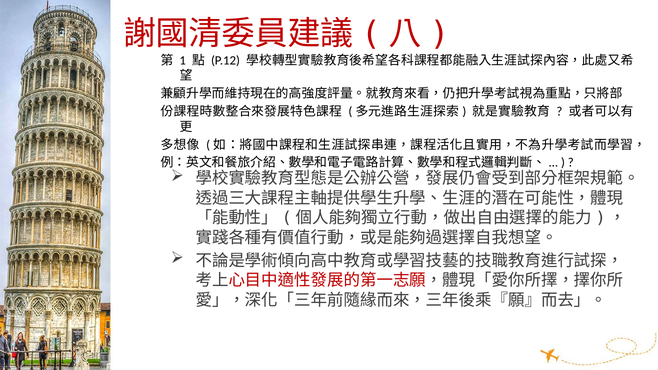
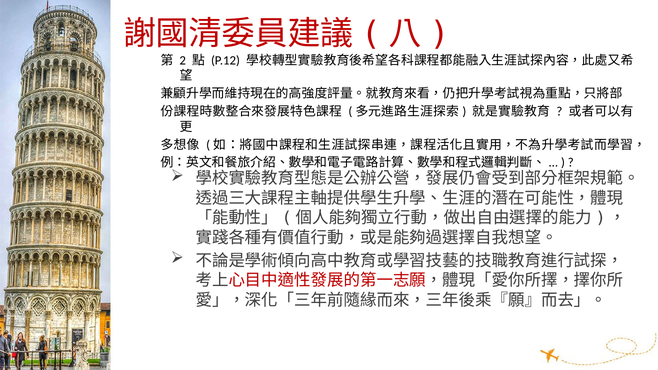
1: 1 -> 2
